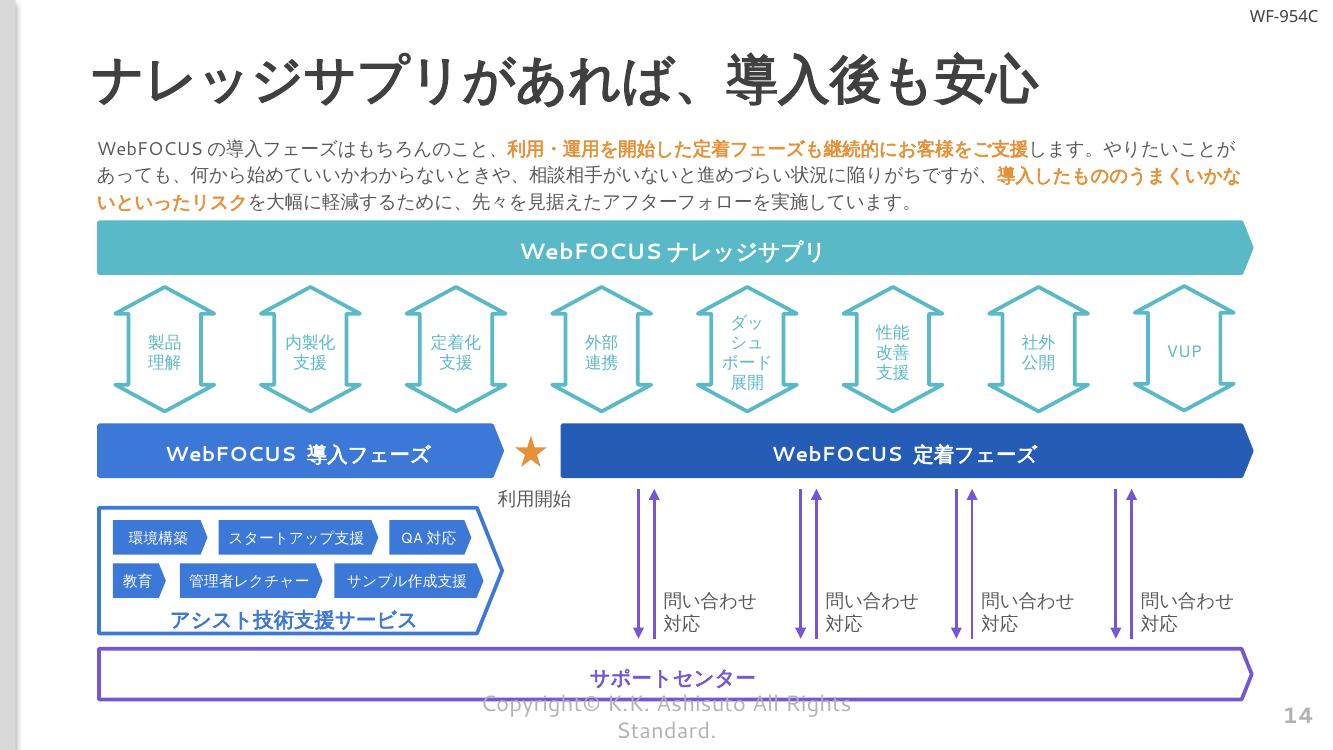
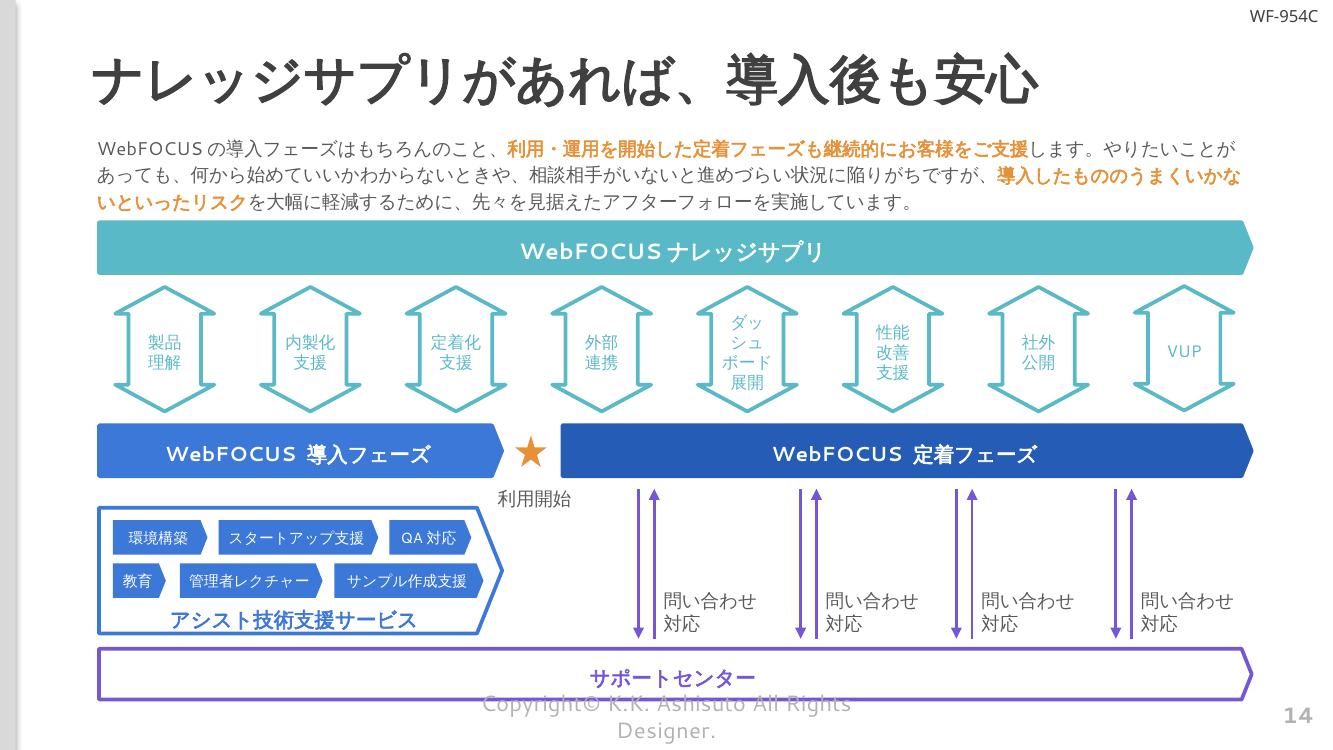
Standard: Standard -> Designer
